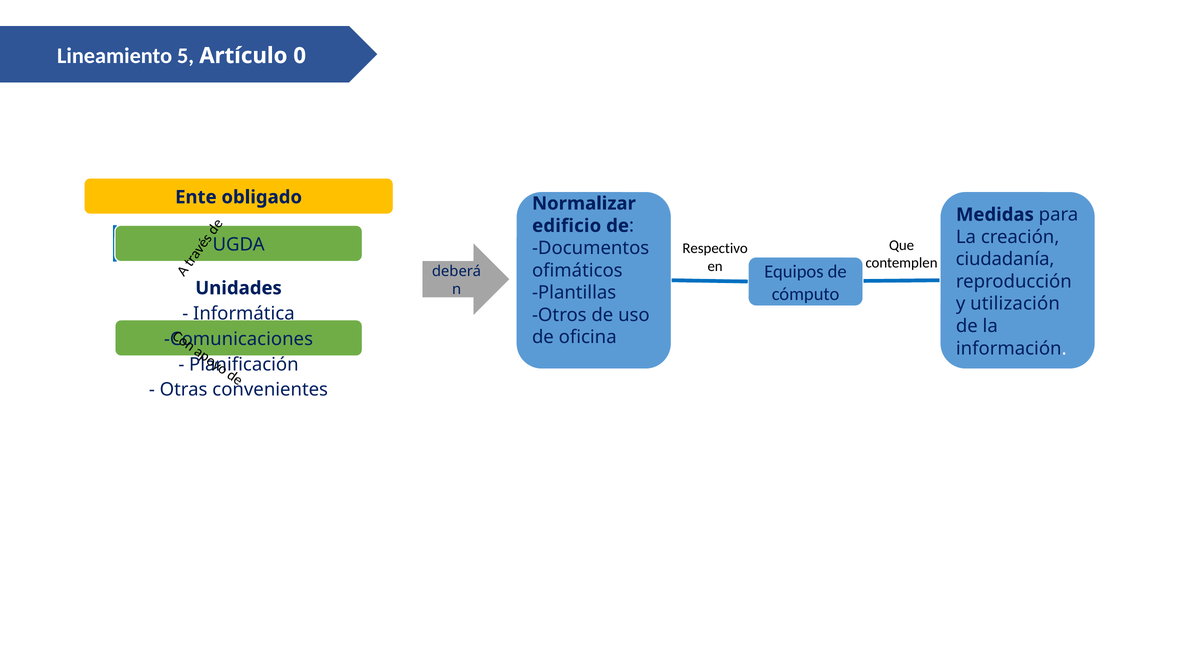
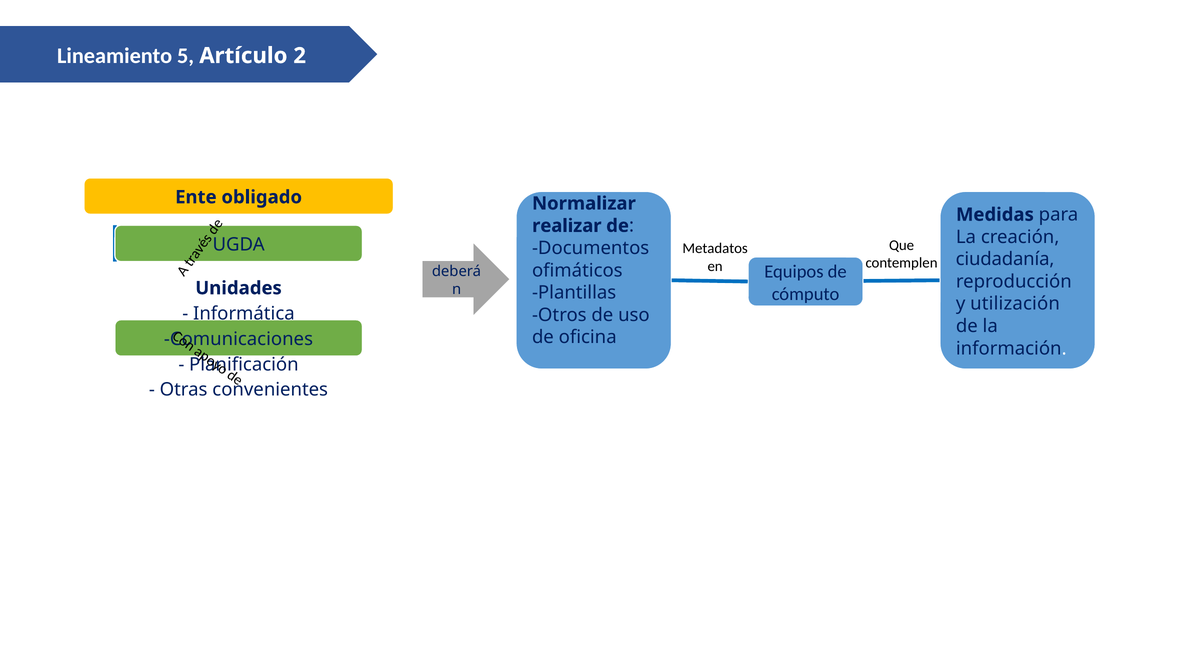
0: 0 -> 2
edificio: edificio -> realizar
Respectivo: Respectivo -> Metadatos
